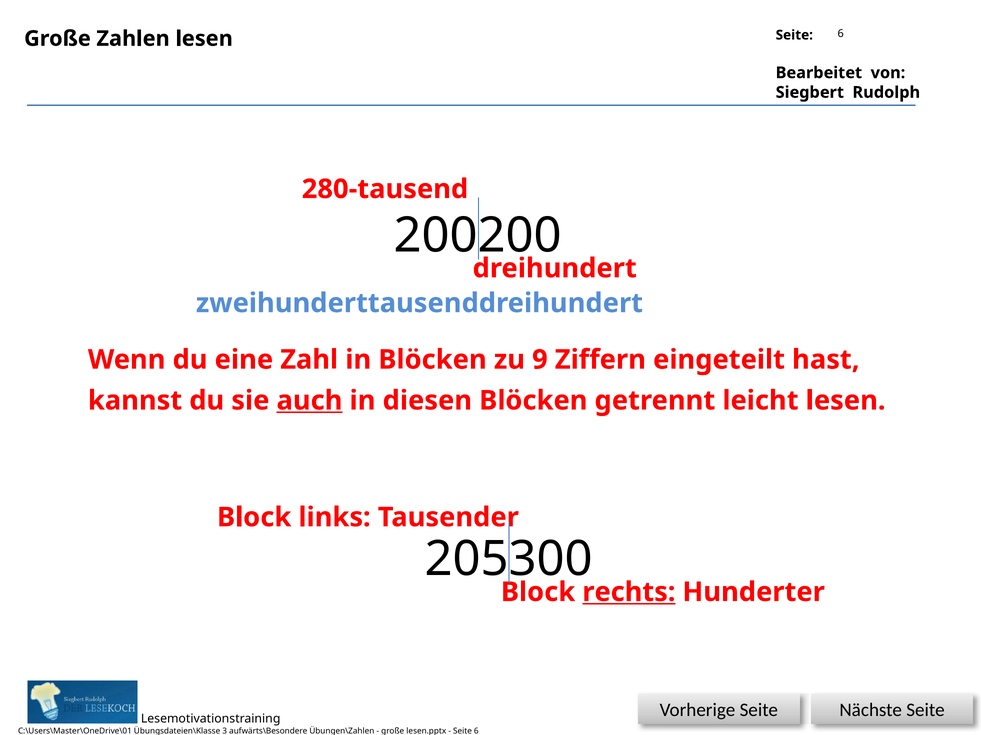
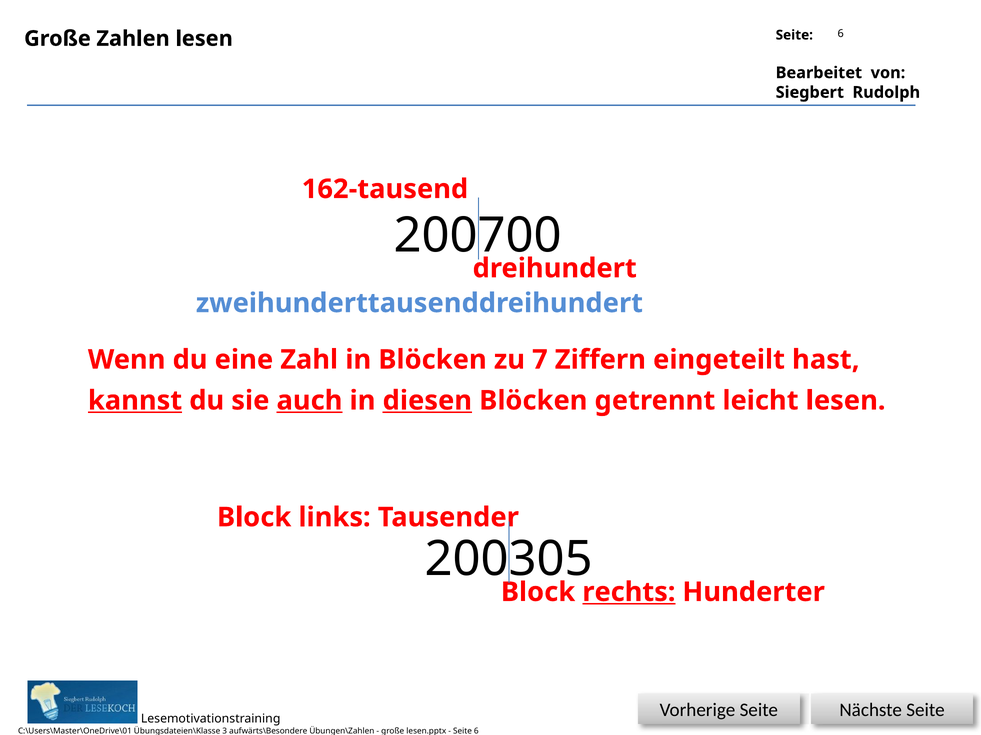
280-tausend: 280-tausend -> 162-tausend
200200: 200200 -> 200700
9: 9 -> 7
kannst underline: none -> present
diesen underline: none -> present
205300: 205300 -> 200305
